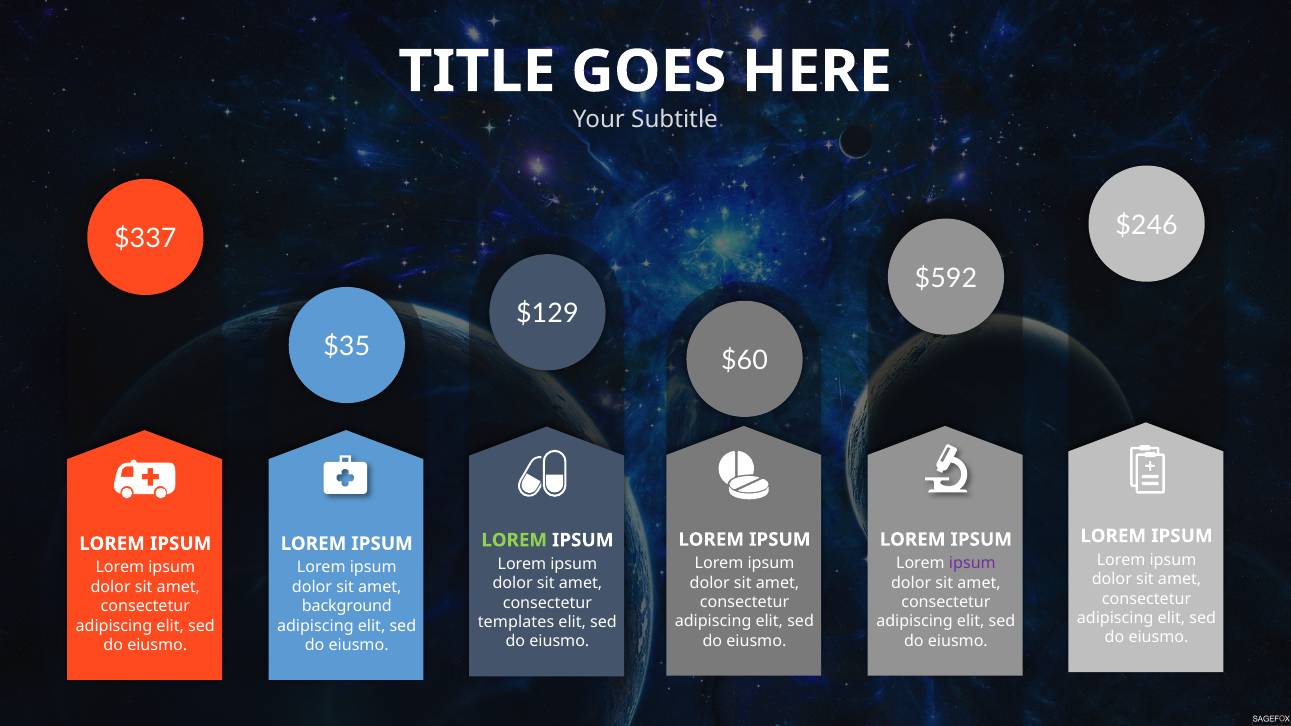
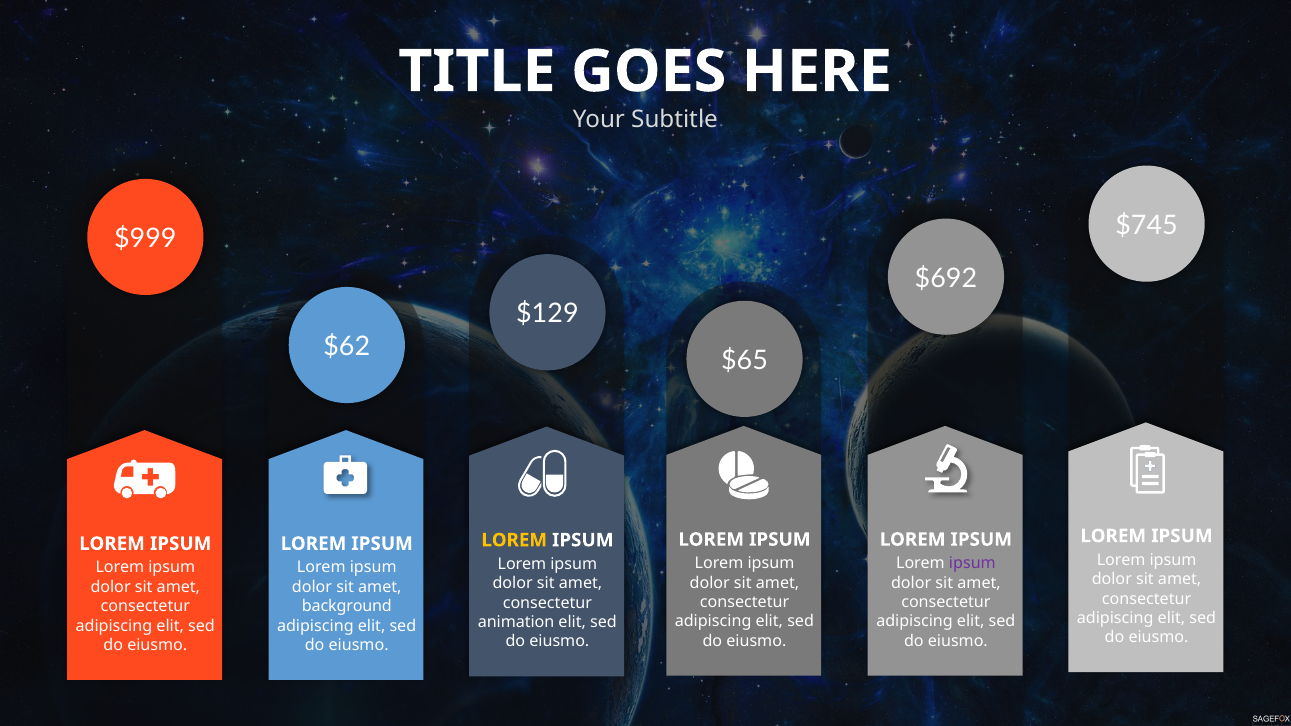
$246: $246 -> $745
$337: $337 -> $999
$592: $592 -> $692
$35: $35 -> $62
$60: $60 -> $65
LOREM at (514, 540) colour: light green -> yellow
templates: templates -> animation
